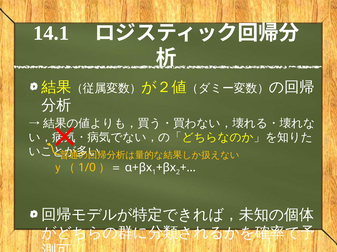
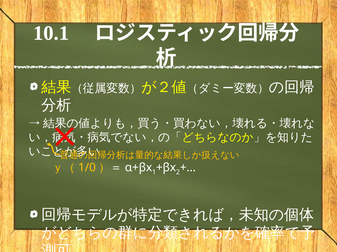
14.1: 14.1 -> 10.1
